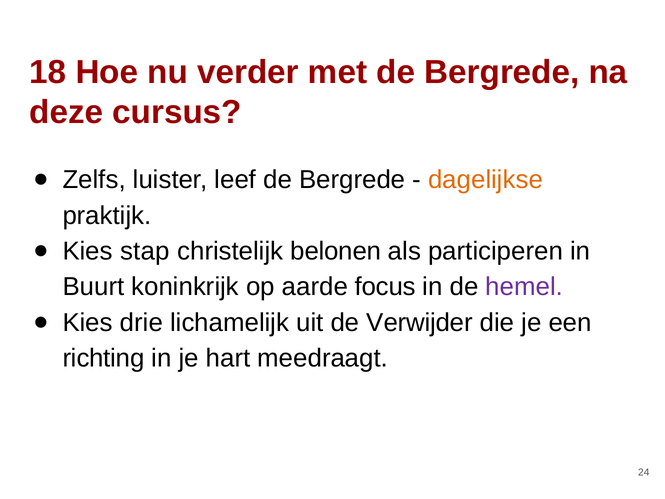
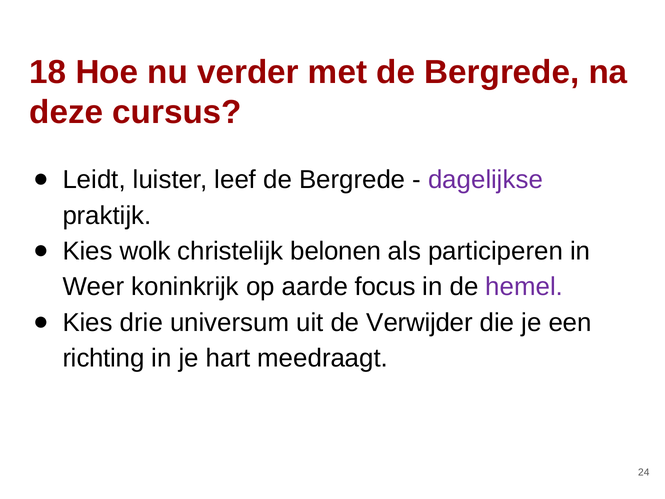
Zelfs: Zelfs -> Leidt
dagelijkse colour: orange -> purple
stap: stap -> wolk
Buurt: Buurt -> Weer
lichamelijk: lichamelijk -> universum
